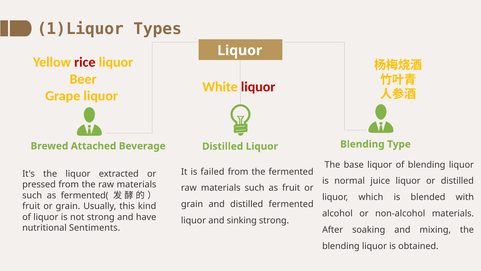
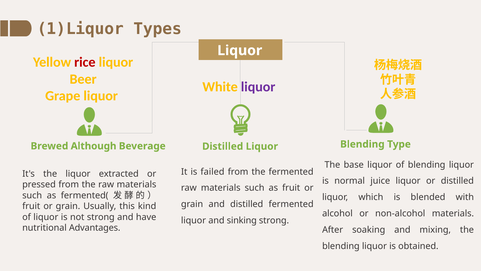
liquor at (258, 87) colour: red -> purple
Attached: Attached -> Although
Sentiments: Sentiments -> Advantages
